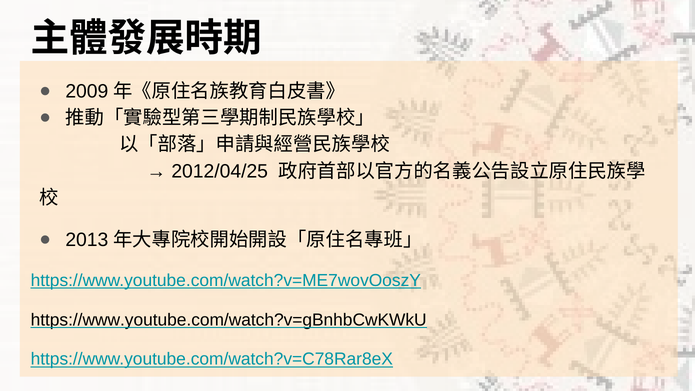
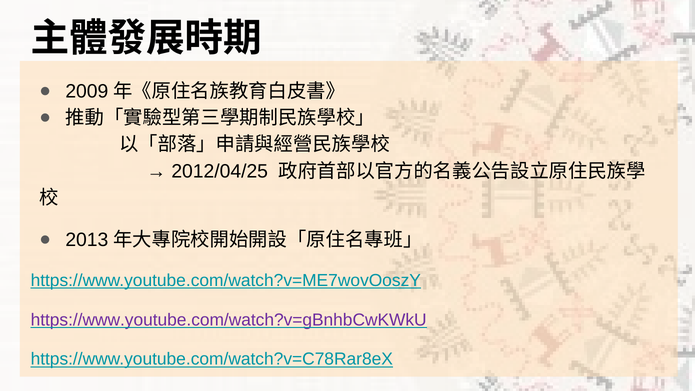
https://www.youtube.com/watch?v=gBnhbCwKWkU colour: black -> purple
